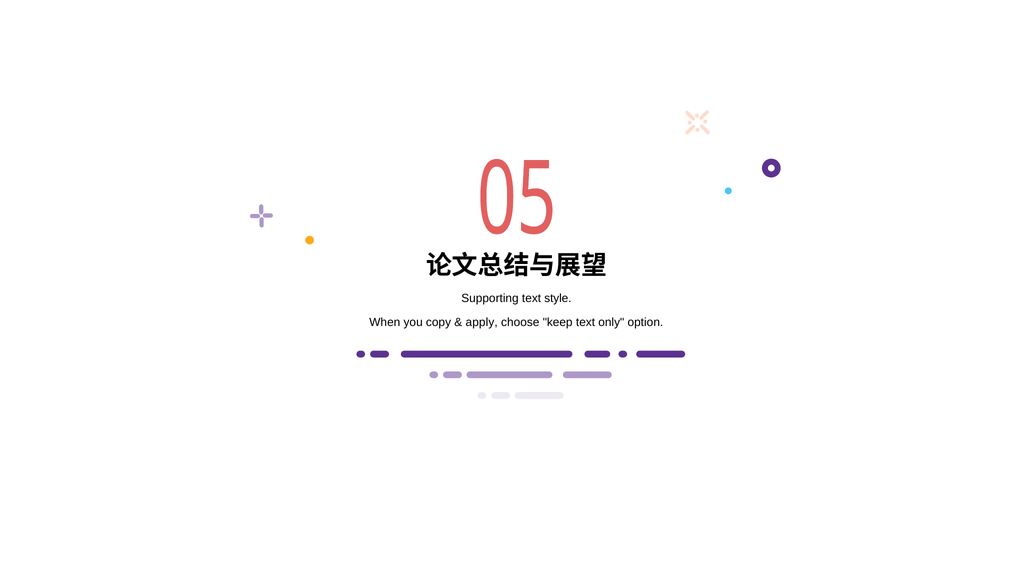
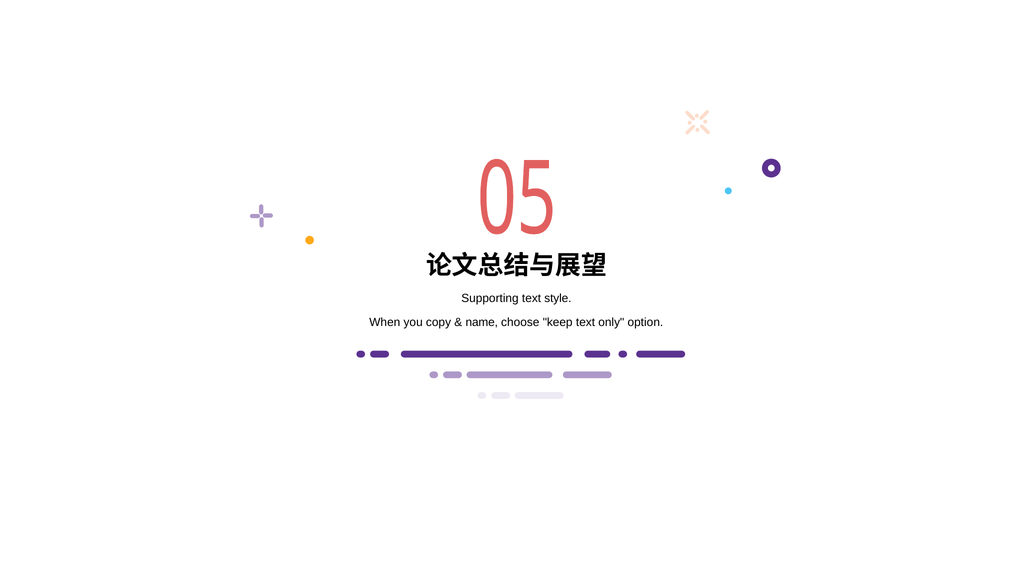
apply: apply -> name
